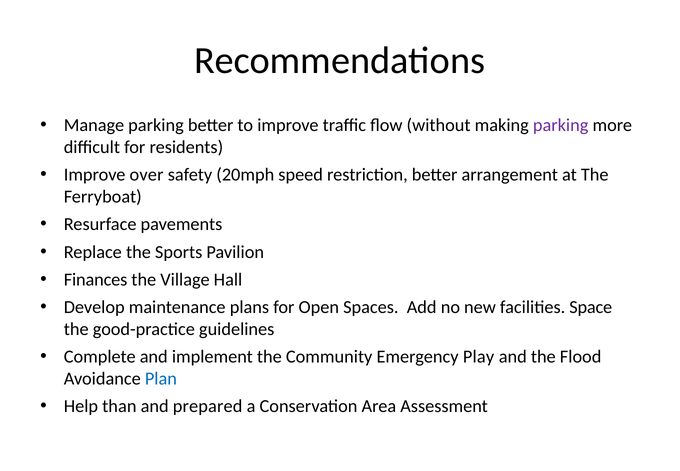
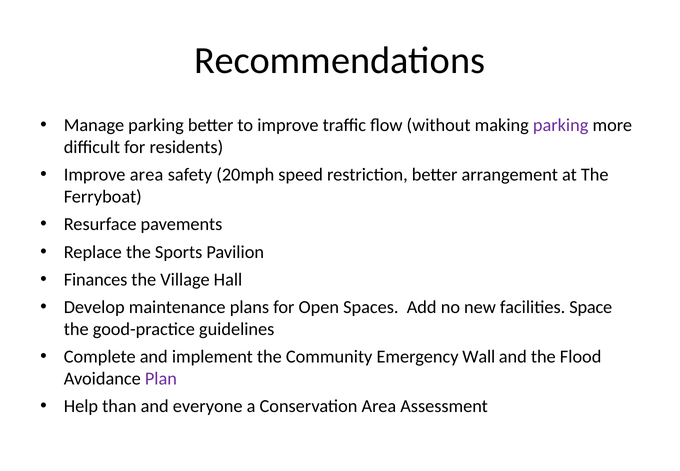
Improve over: over -> area
Play: Play -> Wall
Plan colour: blue -> purple
prepared: prepared -> everyone
